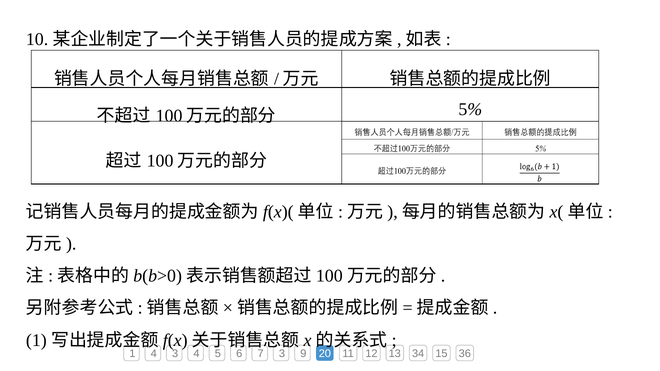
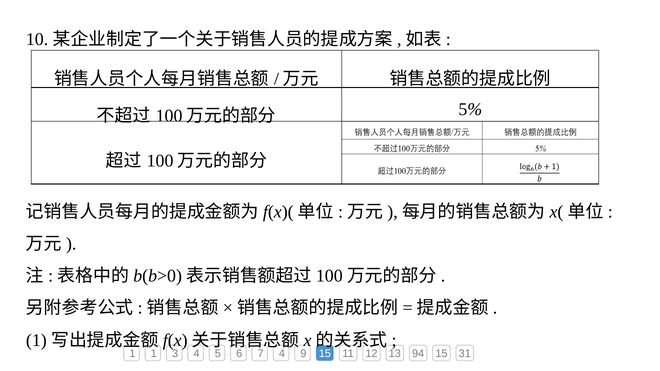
1 4: 4 -> 1
7 3: 3 -> 4
9 20: 20 -> 15
34: 34 -> 94
36: 36 -> 31
